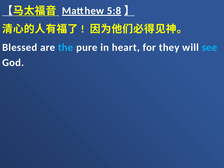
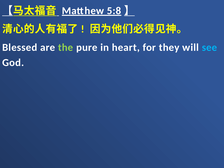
the colour: light blue -> light green
